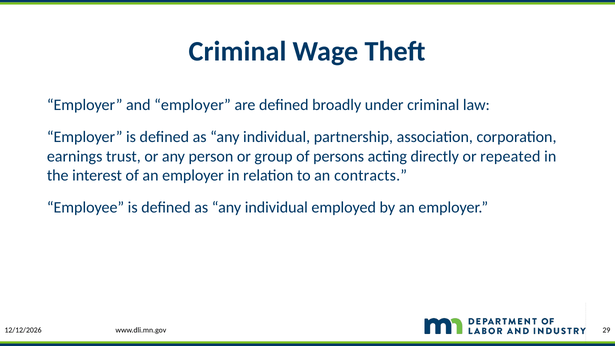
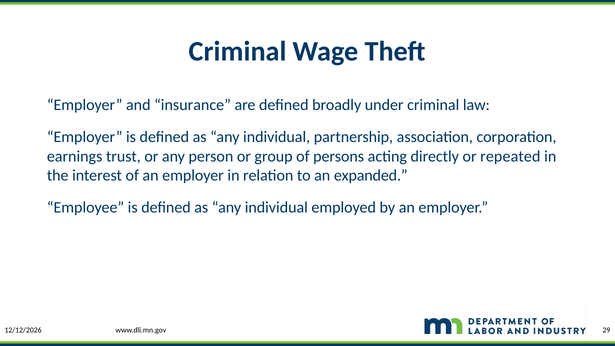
and employer: employer -> insurance
contracts: contracts -> expanded
